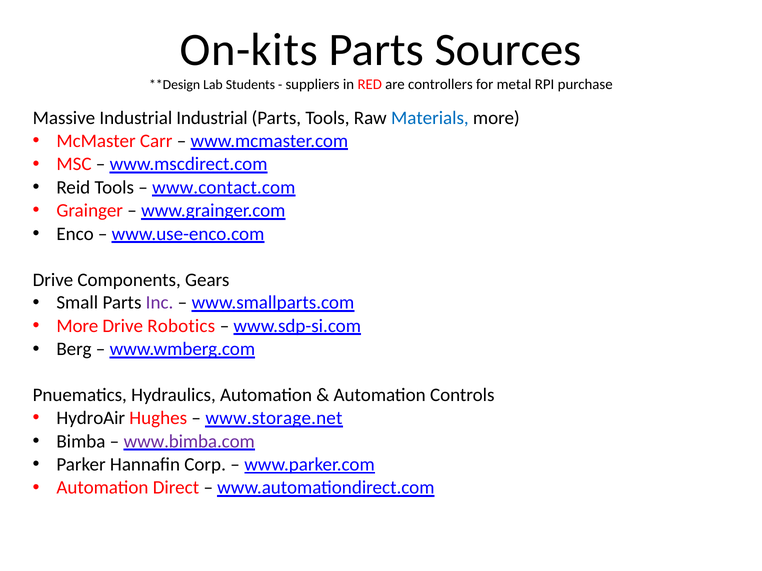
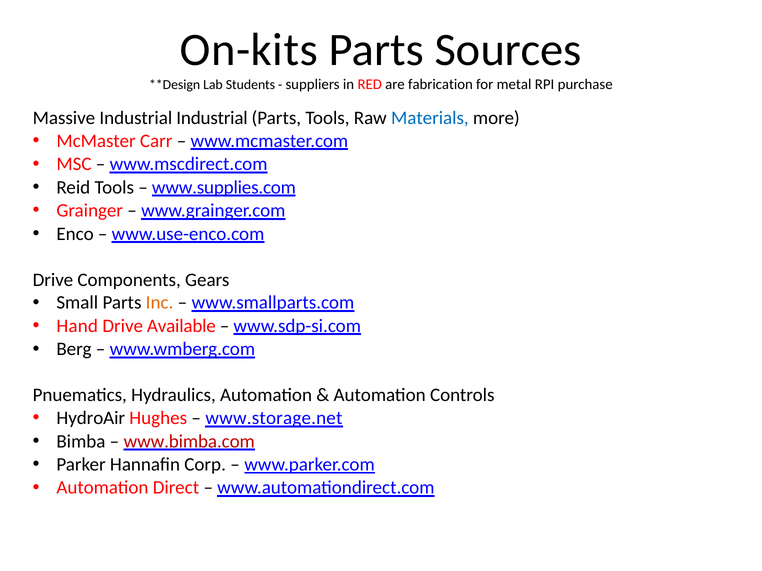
controllers: controllers -> fabrication
www.contact.com: www.contact.com -> www.supplies.com
Inc colour: purple -> orange
More at (77, 326): More -> Hand
Robotics: Robotics -> Available
www.bimba.com colour: purple -> red
